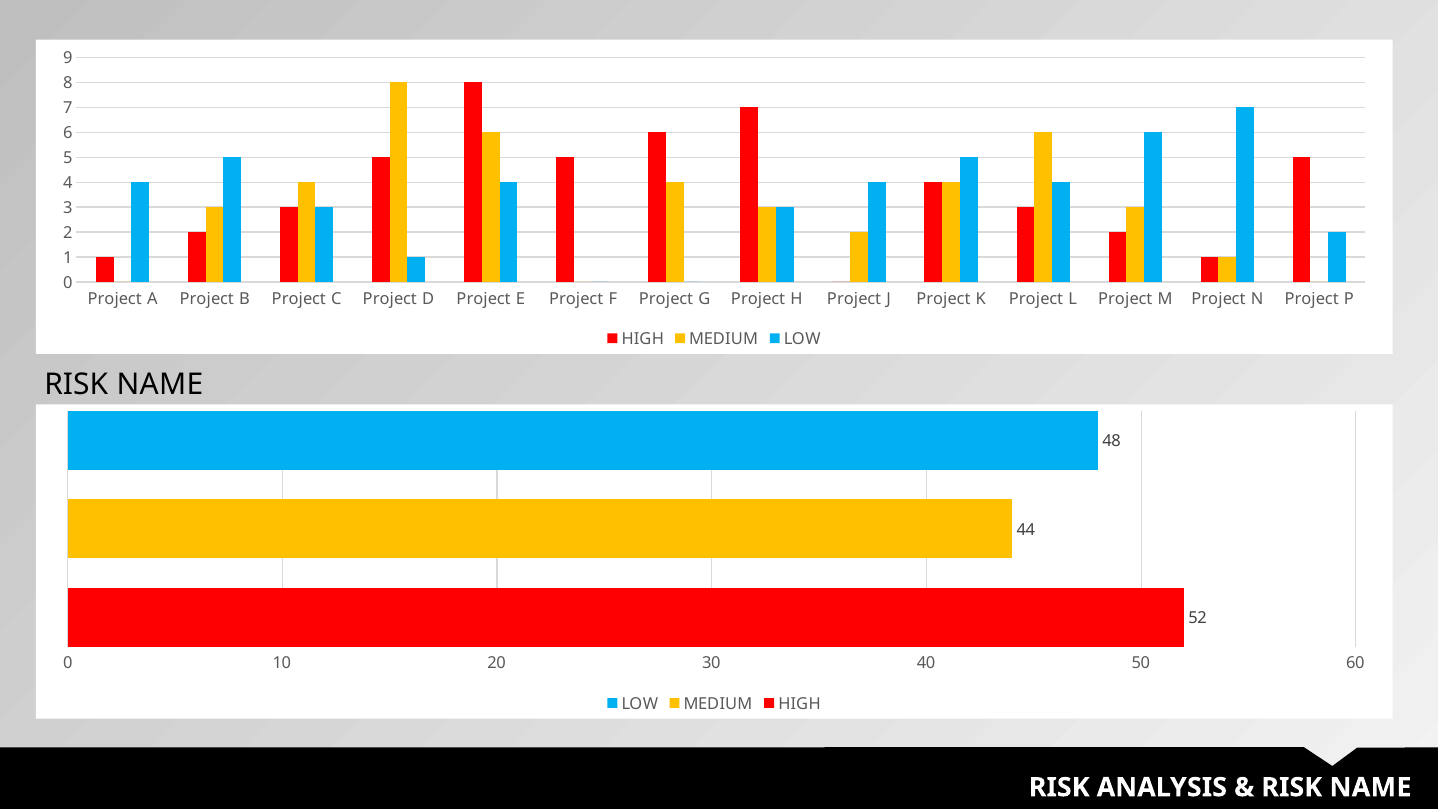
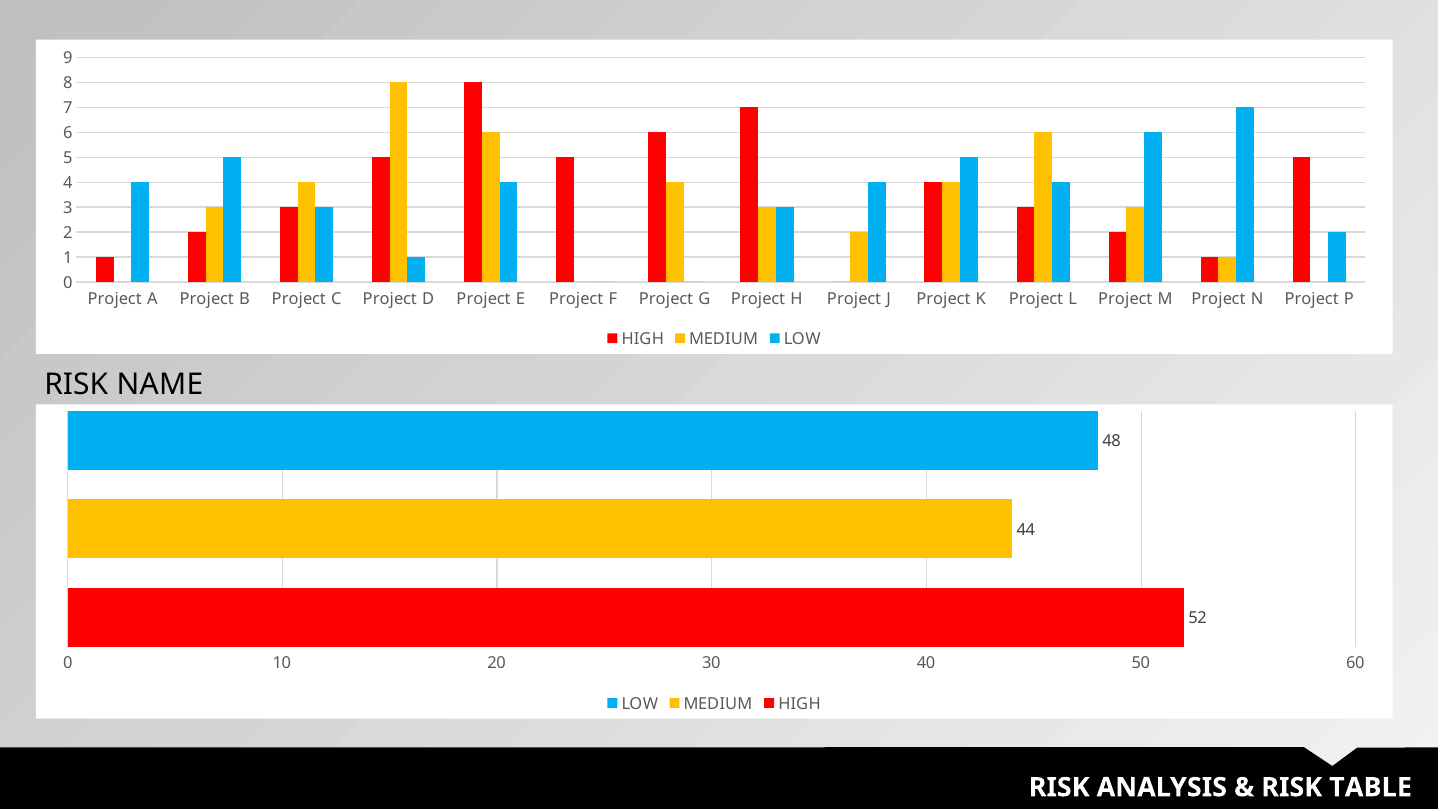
NAME at (1370, 787): NAME -> TABLE
